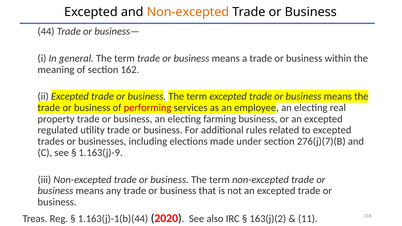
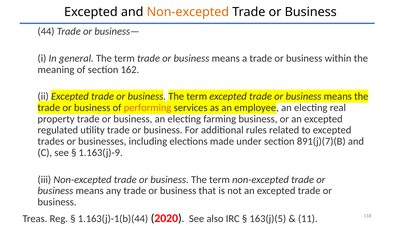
performing colour: red -> orange
276(j)(7)(B: 276(j)(7)(B -> 891(j)(7)(B
163(j)(2: 163(j)(2 -> 163(j)(5
